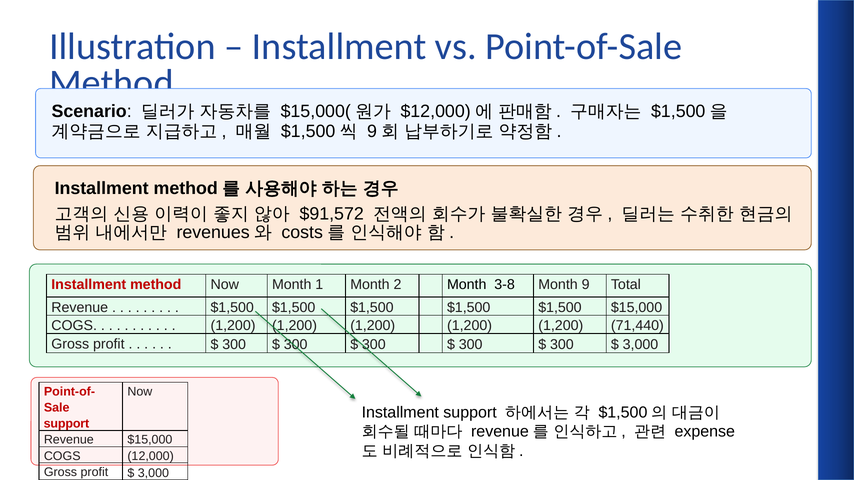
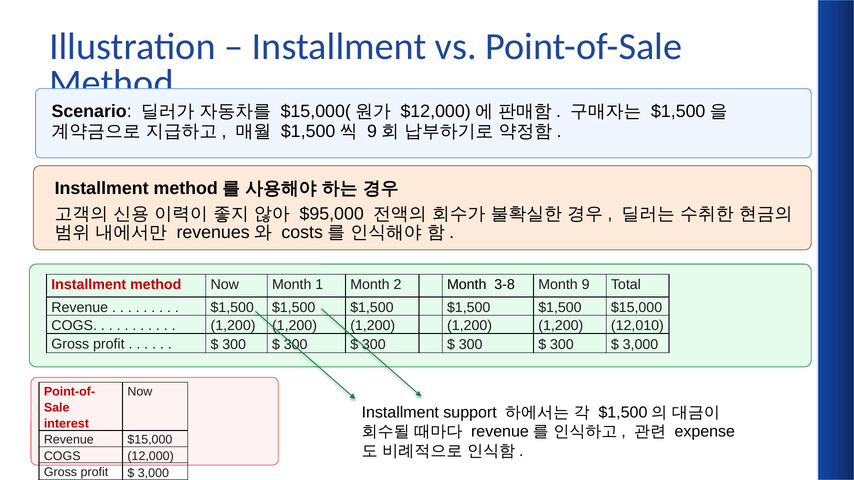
$91,572: $91,572 -> $95,000
71,440: 71,440 -> 12,010
support at (66, 424): support -> interest
